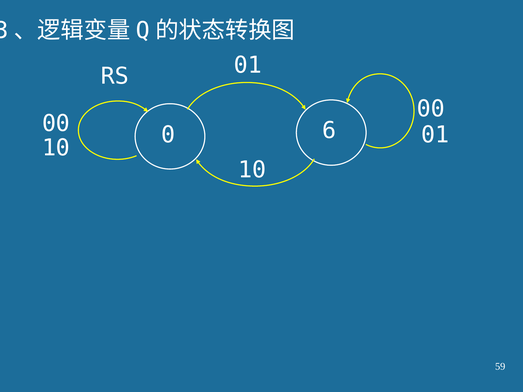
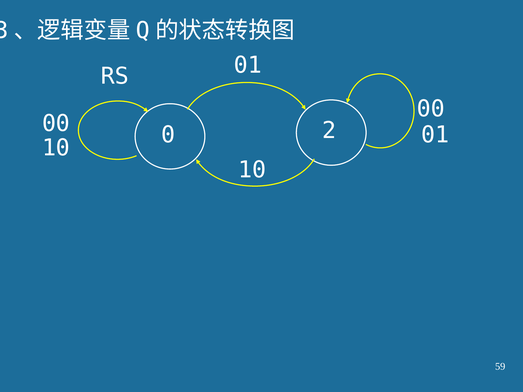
6: 6 -> 2
